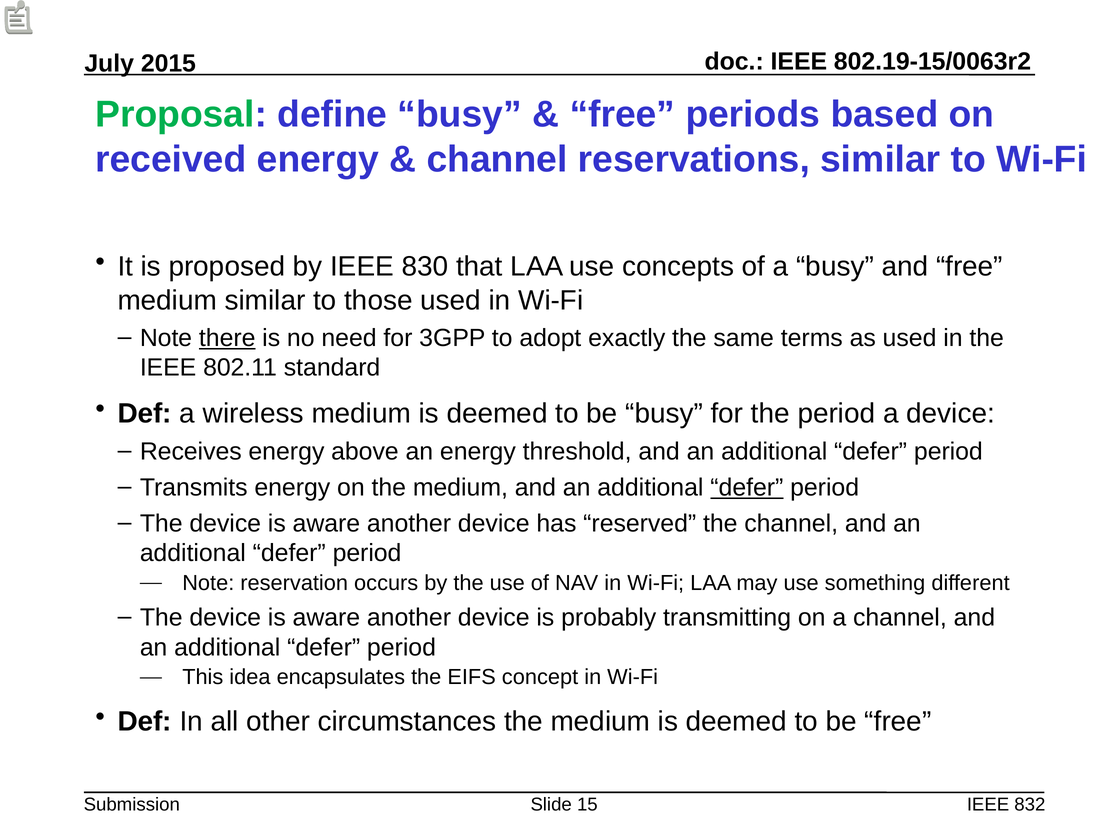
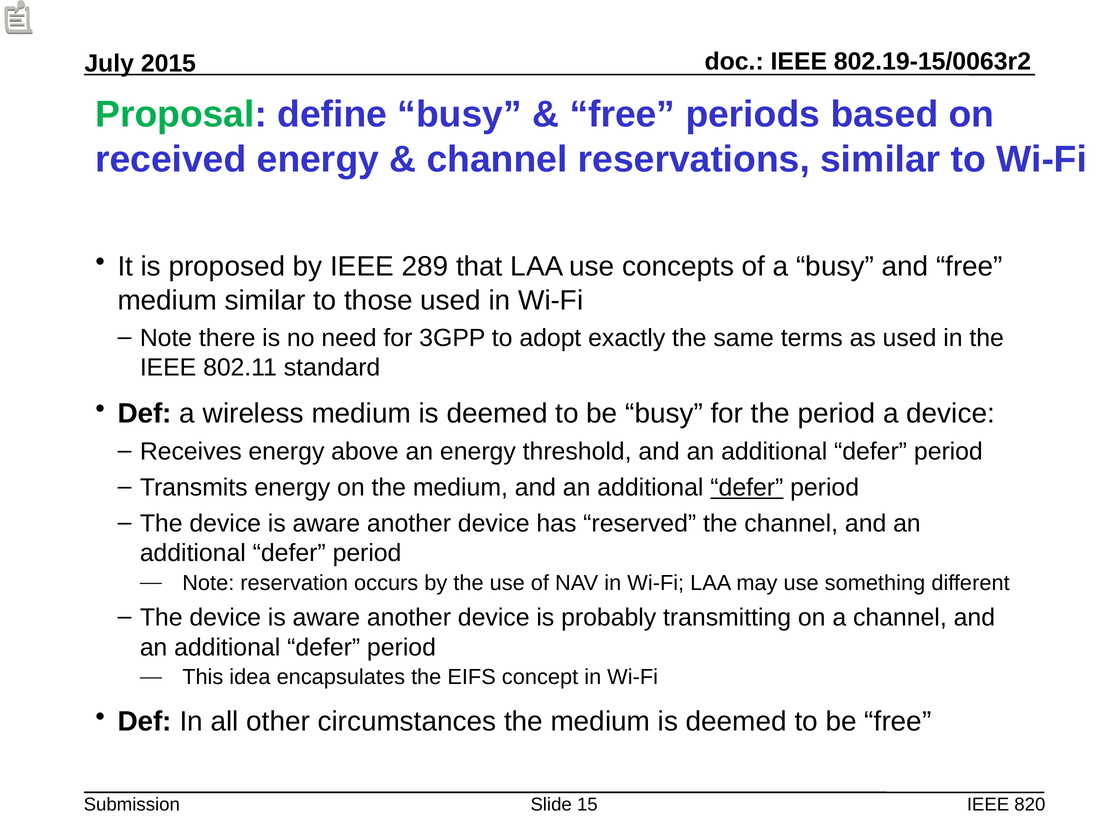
830: 830 -> 289
there underline: present -> none
832: 832 -> 820
